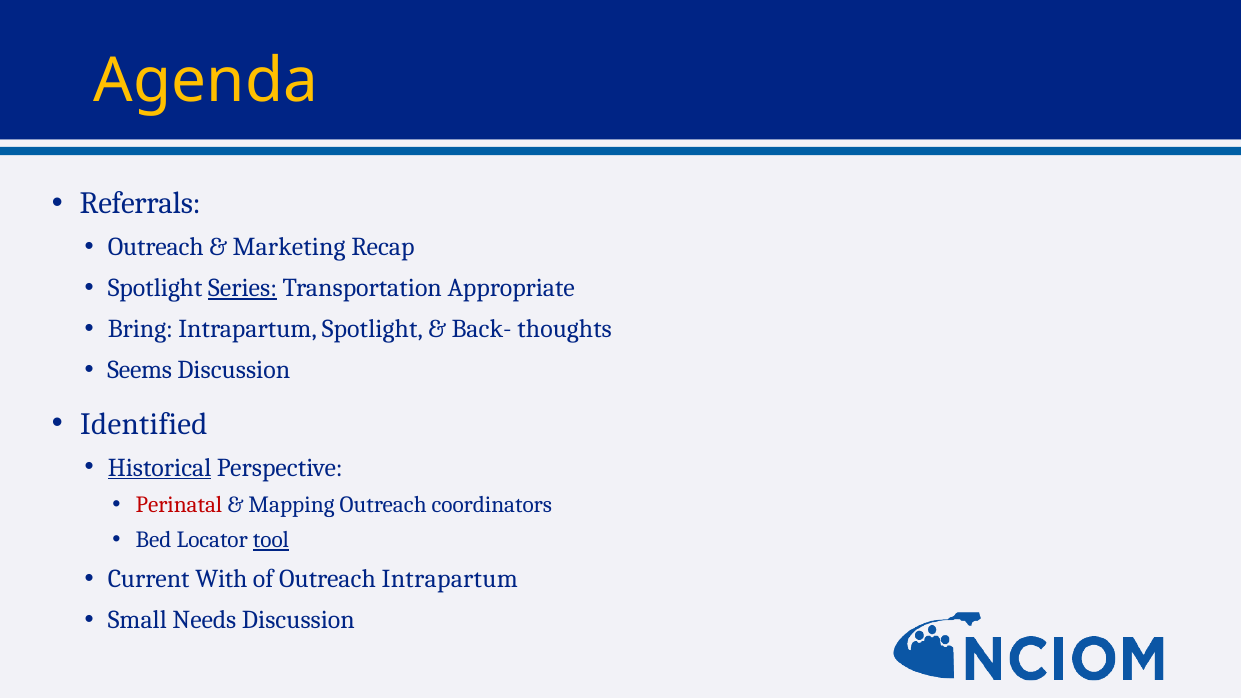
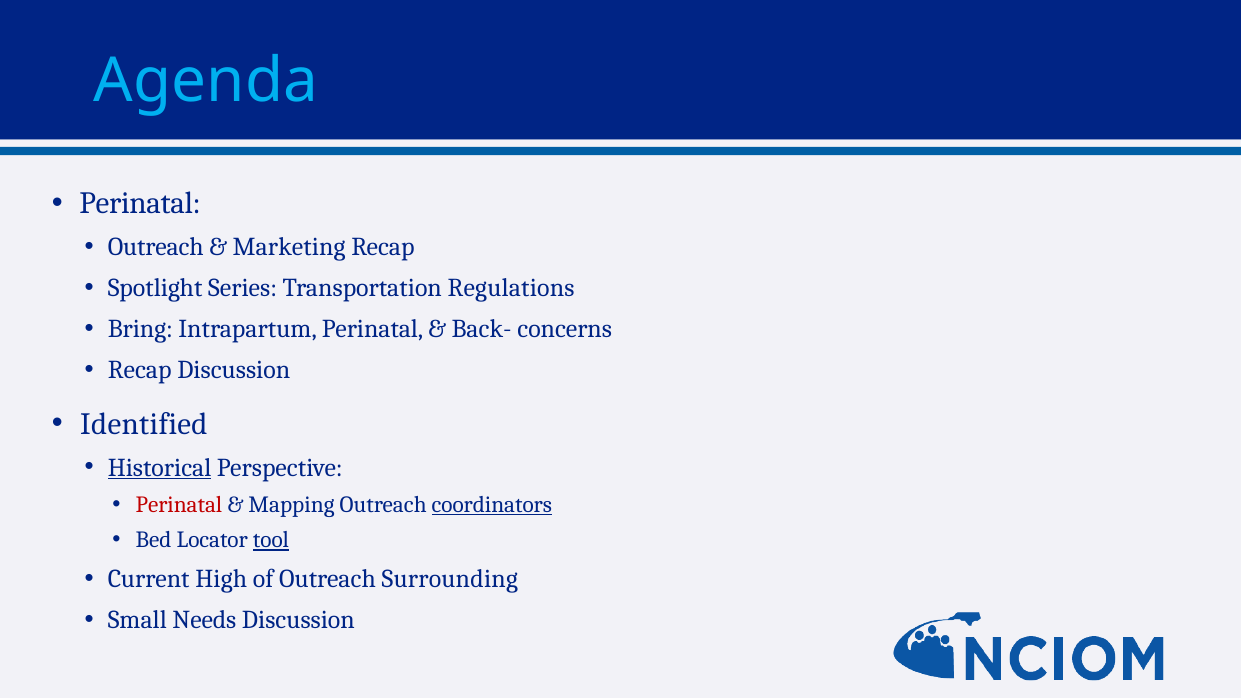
Agenda colour: yellow -> light blue
Referrals at (140, 203): Referrals -> Perinatal
Series underline: present -> none
Appropriate: Appropriate -> Regulations
Intrapartum Spotlight: Spotlight -> Perinatal
thoughts: thoughts -> concerns
Seems at (140, 370): Seems -> Recap
coordinators underline: none -> present
With: With -> High
Outreach Intrapartum: Intrapartum -> Surrounding
